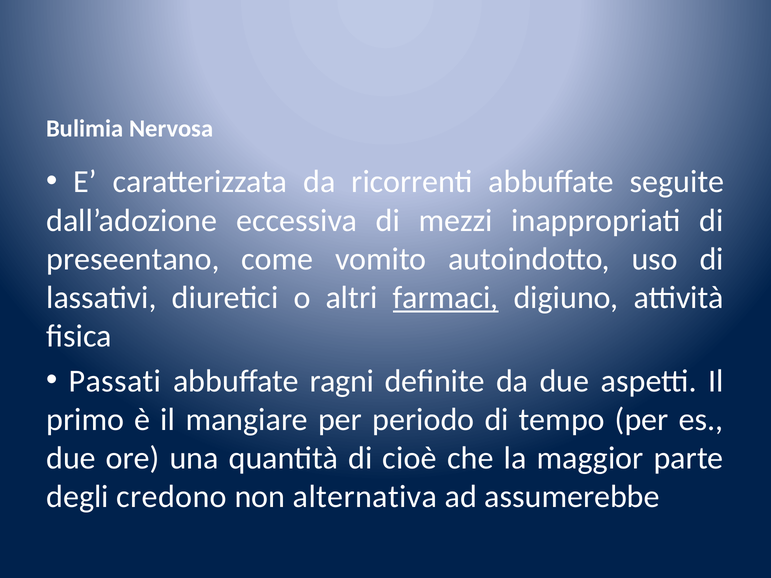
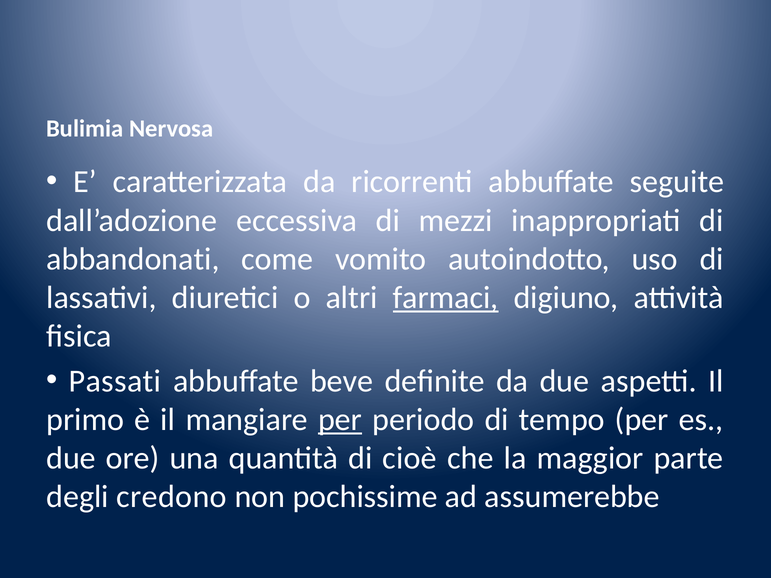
preseentano: preseentano -> abbandonati
ragni: ragni -> beve
per at (340, 420) underline: none -> present
alternativa: alternativa -> pochissime
